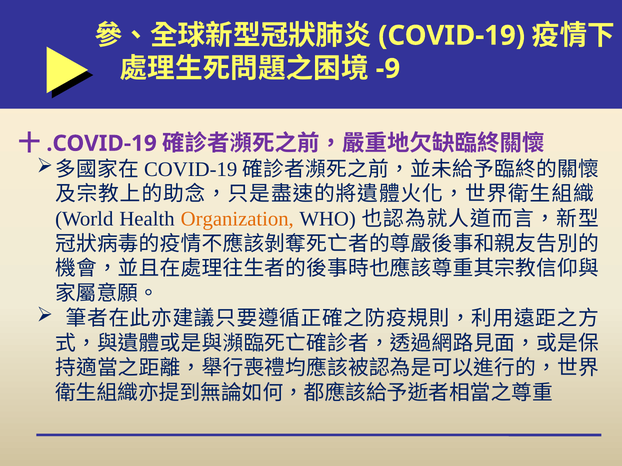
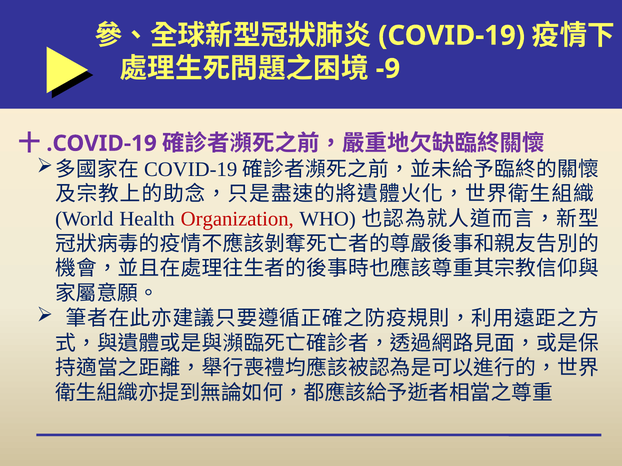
Organization colour: orange -> red
